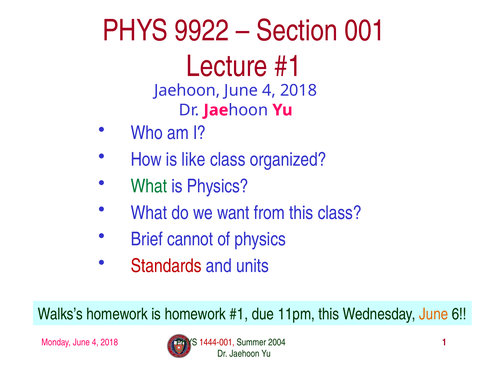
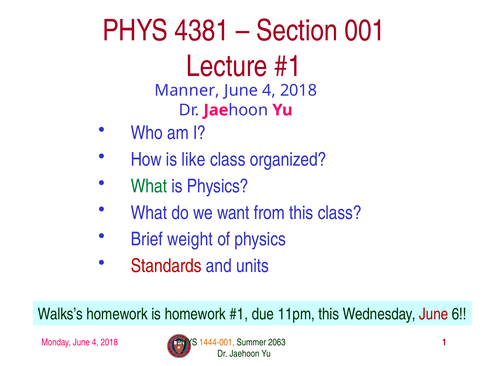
9922: 9922 -> 4381
Jaehoon at (187, 91): Jaehoon -> Manner
cannot: cannot -> weight
June at (434, 314) colour: orange -> red
1444-001 colour: red -> orange
2004: 2004 -> 2063
